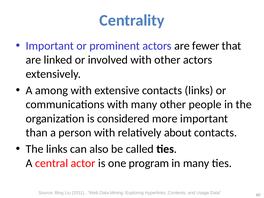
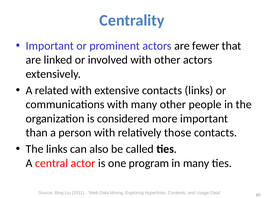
among: among -> related
about: about -> those
